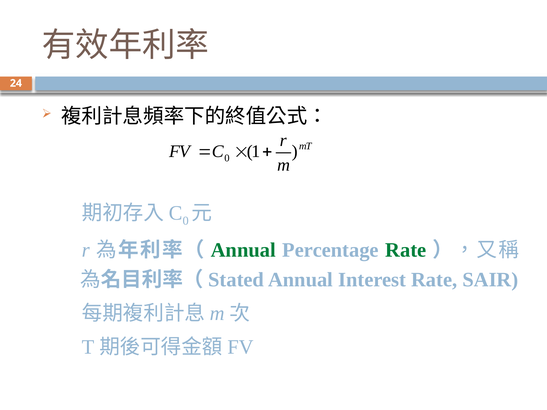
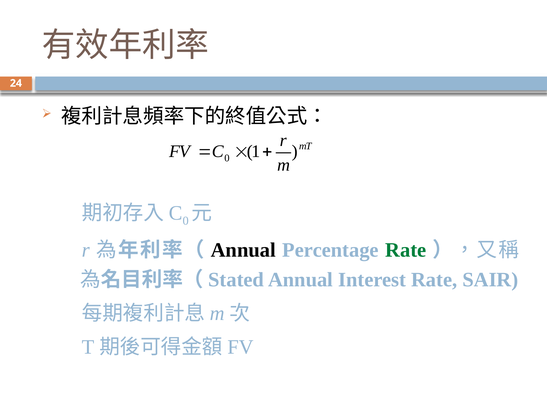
Annual at (243, 250) colour: green -> black
